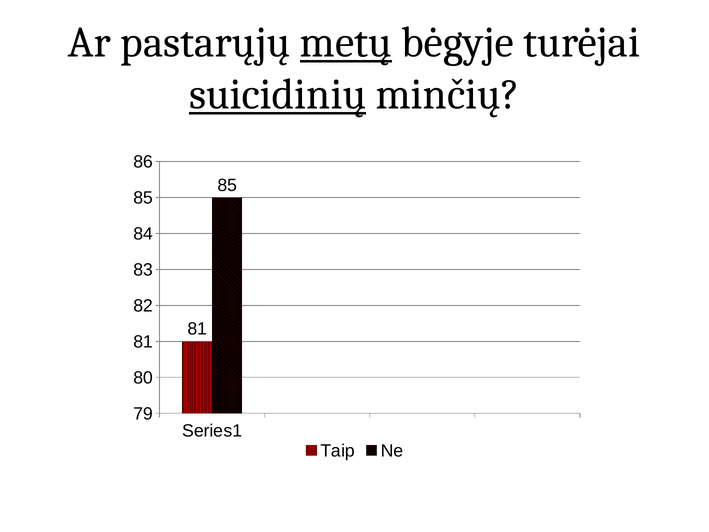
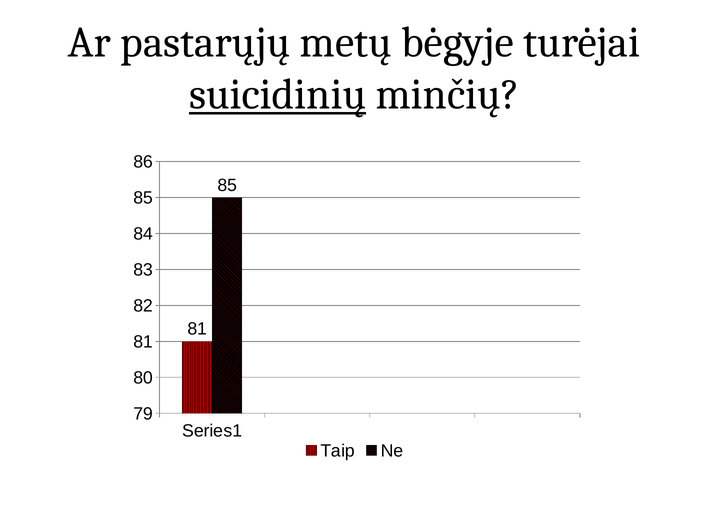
metų underline: present -> none
